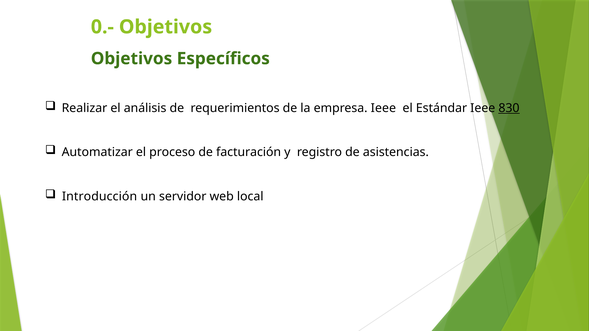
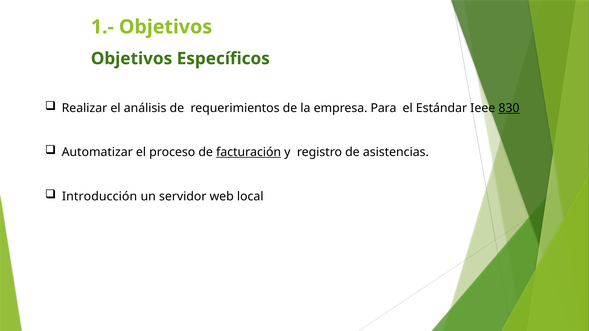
0.-: 0.- -> 1.-
empresa Ieee: Ieee -> Para
facturación underline: none -> present
